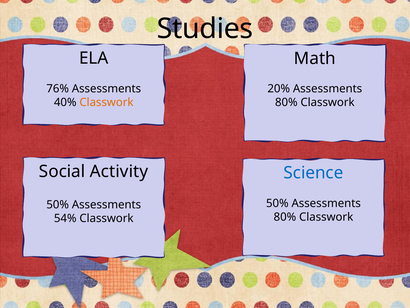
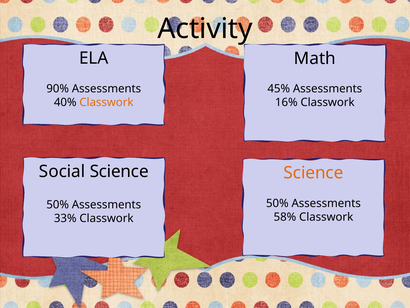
Studies: Studies -> Activity
76%: 76% -> 90%
20%: 20% -> 45%
80% at (286, 102): 80% -> 16%
Social Activity: Activity -> Science
Science at (313, 173) colour: blue -> orange
80% at (285, 217): 80% -> 58%
54%: 54% -> 33%
